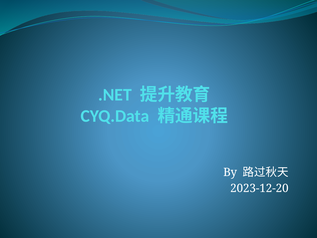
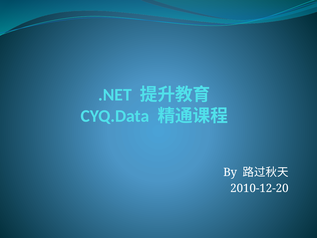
2023-12-20: 2023-12-20 -> 2010-12-20
